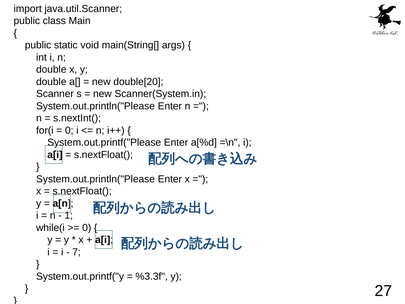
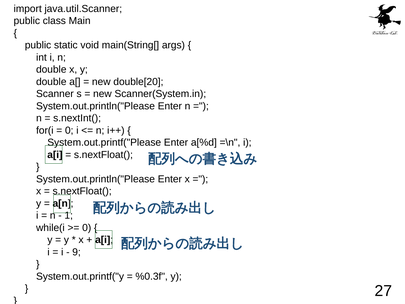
7: 7 -> 9
%3.3f: %3.3f -> %0.3f
